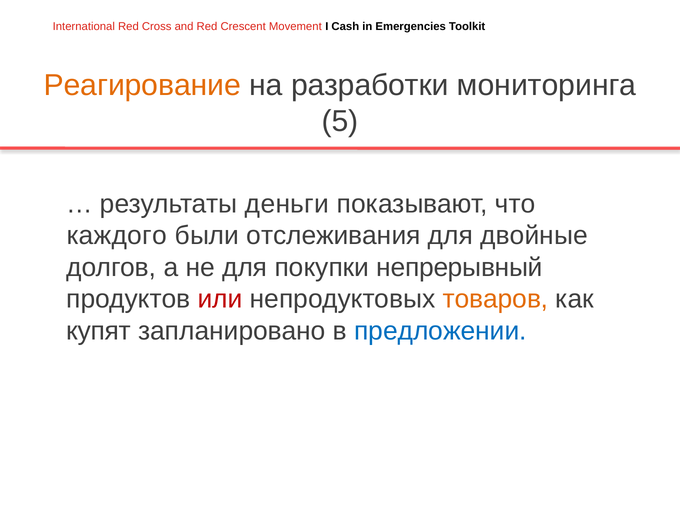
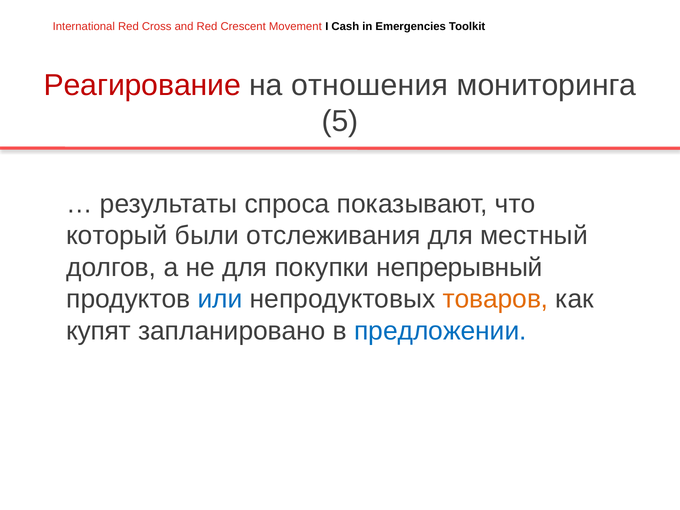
Реагирование colour: orange -> red
разработки: разработки -> отношения
деньги: деньги -> спроса
каждого: каждого -> который
двойные: двойные -> местный
или colour: red -> blue
